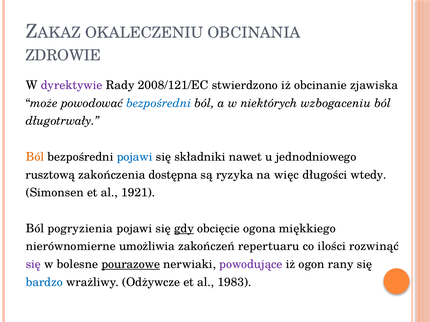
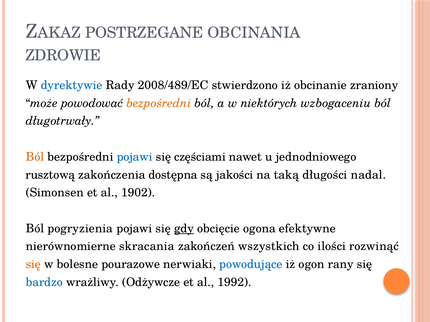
OKALECZENIU: OKALECZENIU -> POSTRZEGANE
dyrektywie colour: purple -> blue
2008/121/EC: 2008/121/EC -> 2008/489/EC
zjawiska: zjawiska -> zraniony
bezpośredni at (159, 103) colour: blue -> orange
składniki: składniki -> częściami
ryzyka: ryzyka -> jakości
więc: więc -> taką
wtedy: wtedy -> nadal
1921: 1921 -> 1902
miękkiego: miękkiego -> efektywne
umożliwia: umożliwia -> skracania
repertuaru: repertuaru -> wszystkich
się at (33, 265) colour: purple -> orange
pourazowe underline: present -> none
powodujące colour: purple -> blue
1983: 1983 -> 1992
